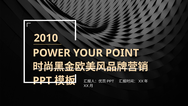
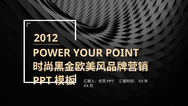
2010: 2010 -> 2012
